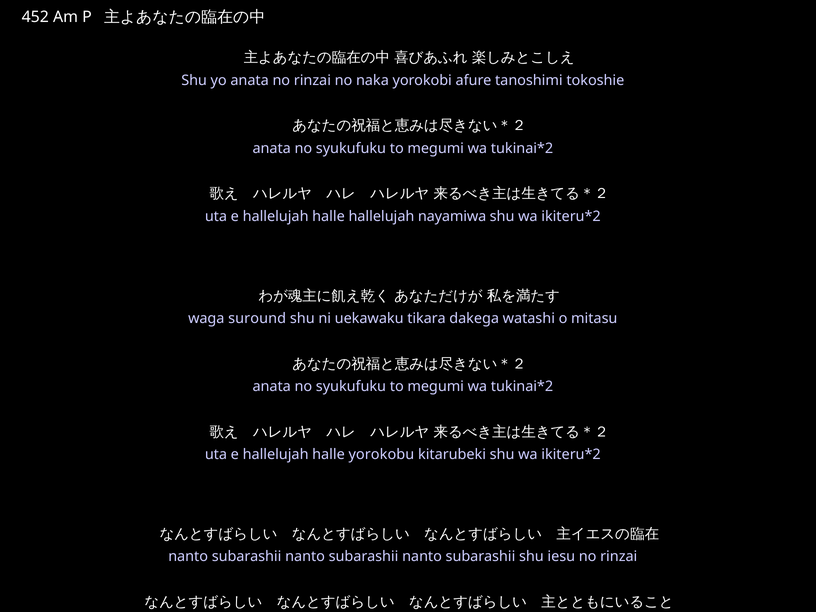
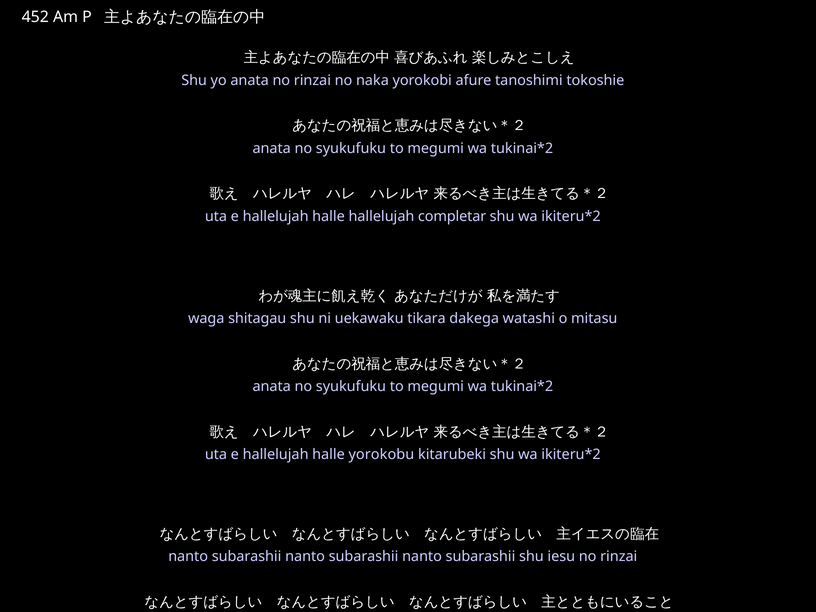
nayamiwa: nayamiwa -> completar
suround: suround -> shitagau
